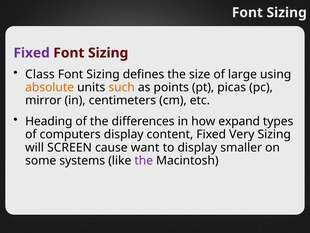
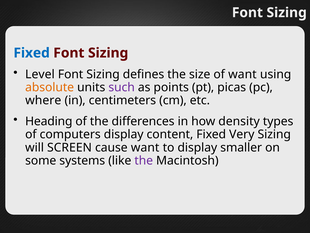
Fixed at (32, 53) colour: purple -> blue
Class: Class -> Level
of large: large -> want
such colour: orange -> purple
mirror: mirror -> where
expand: expand -> density
